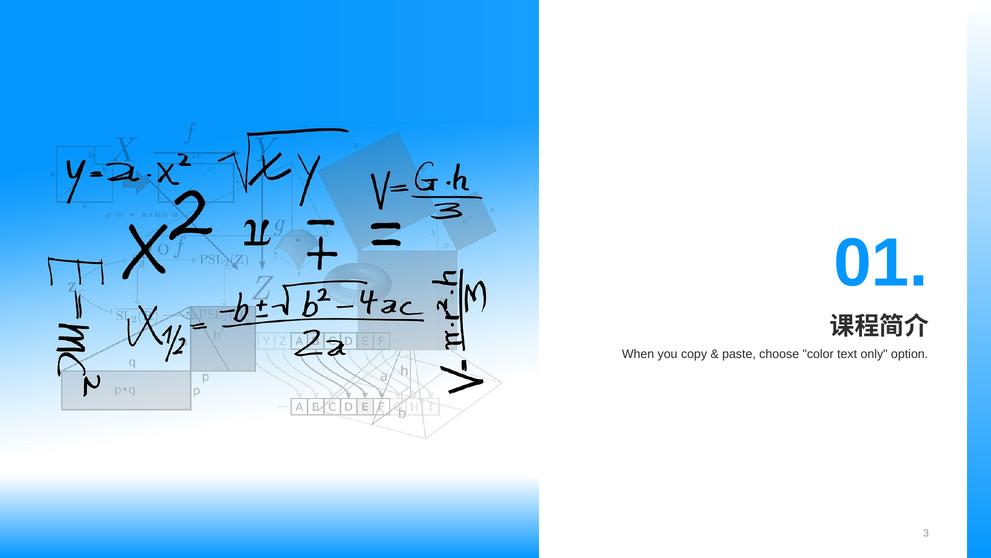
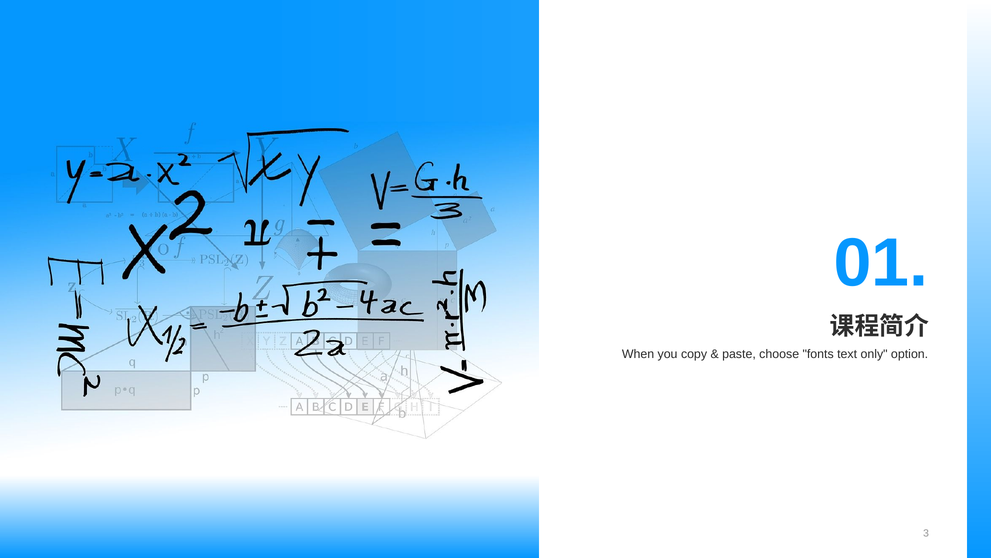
color: color -> fonts
